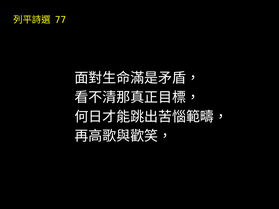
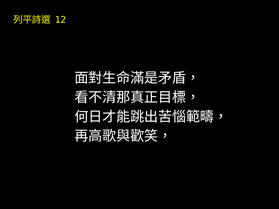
77: 77 -> 12
